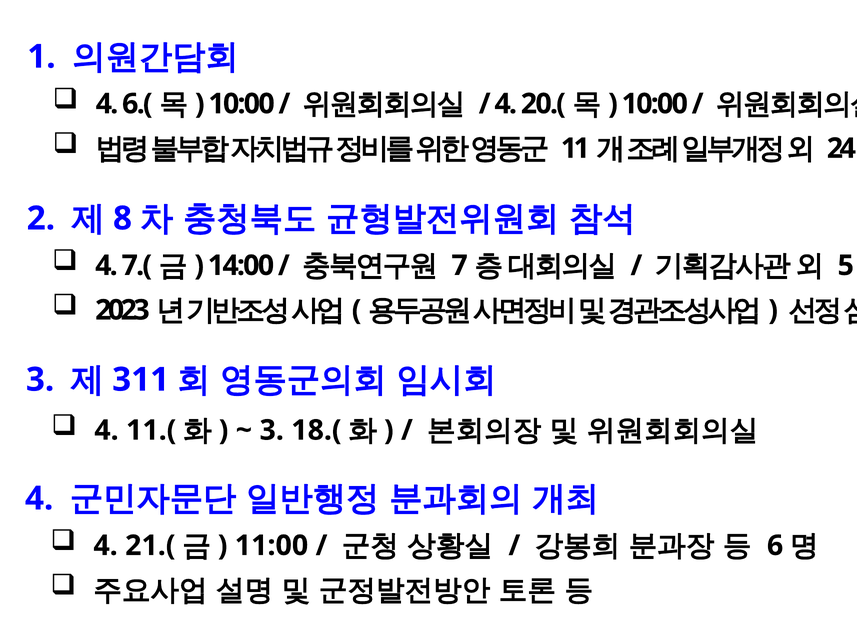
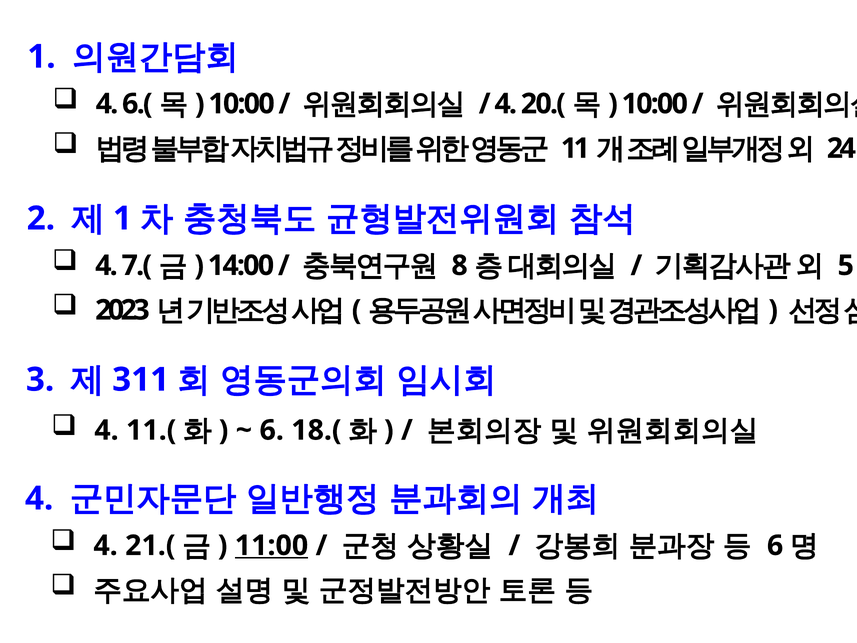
8 at (122, 218): 8 -> 1
7: 7 -> 8
3 at (272, 430): 3 -> 6
11:00 underline: none -> present
